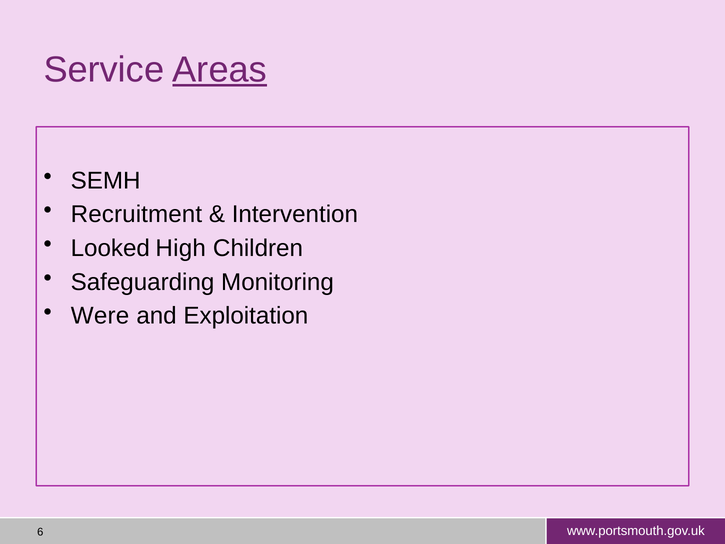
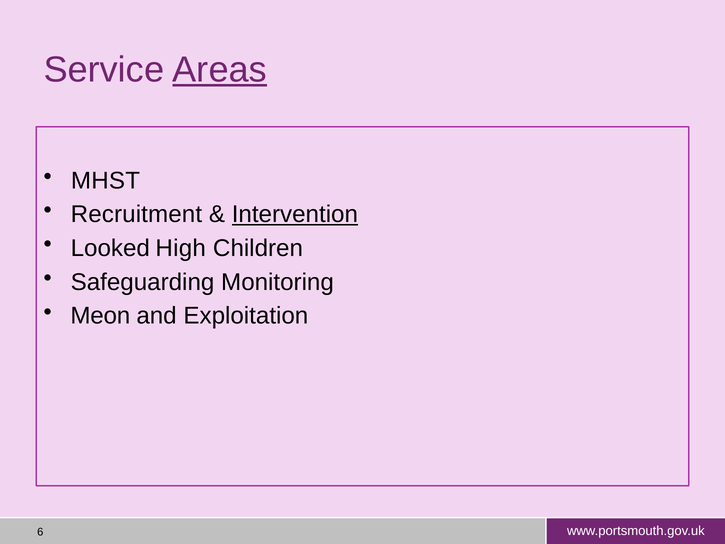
SEMH: SEMH -> MHST
Intervention underline: none -> present
Were: Were -> Meon
